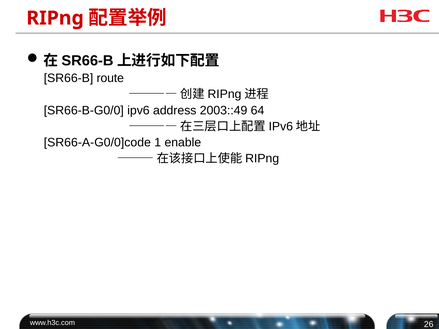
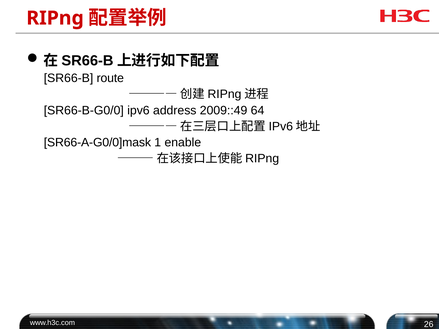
2003::49: 2003::49 -> 2009::49
SR66-A-G0/0]code: SR66-A-G0/0]code -> SR66-A-G0/0]mask
